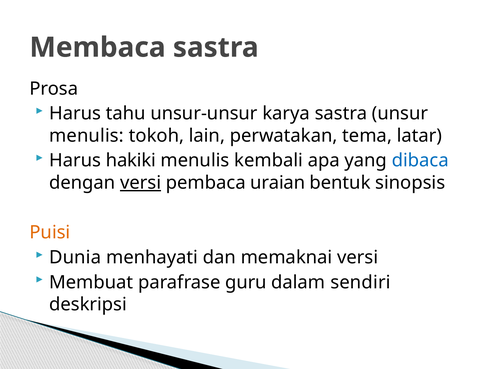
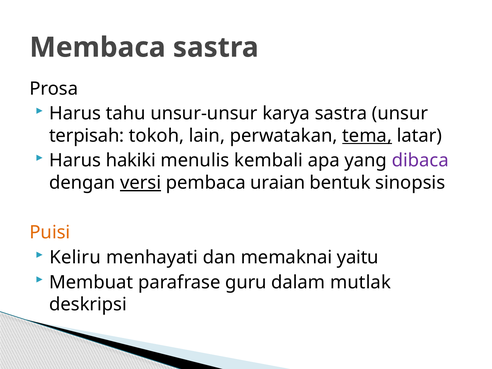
menulis at (87, 136): menulis -> terpisah
tema underline: none -> present
dibaca colour: blue -> purple
Dunia: Dunia -> Keliru
memaknai versi: versi -> yaitu
sendiri: sendiri -> mutlak
